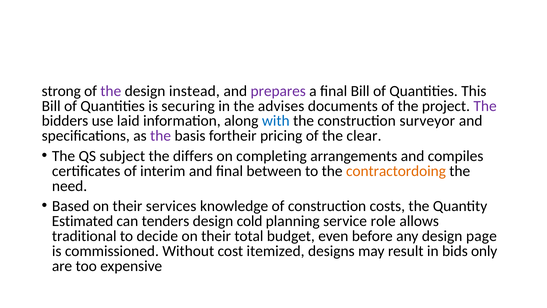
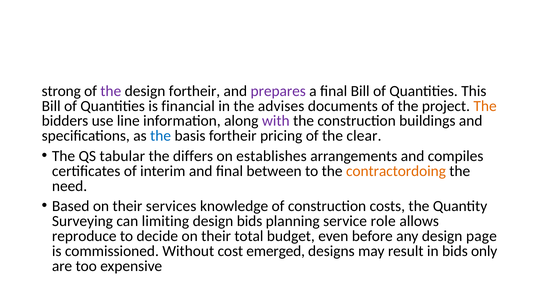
design instead: instead -> fortheir
securing: securing -> financial
The at (485, 106) colour: purple -> orange
laid: laid -> line
with colour: blue -> purple
surveyor: surveyor -> buildings
the at (161, 136) colour: purple -> blue
subject: subject -> tabular
completing: completing -> establishes
Estimated: Estimated -> Surveying
tenders: tenders -> limiting
design cold: cold -> bids
traditional: traditional -> reproduce
itemized: itemized -> emerged
